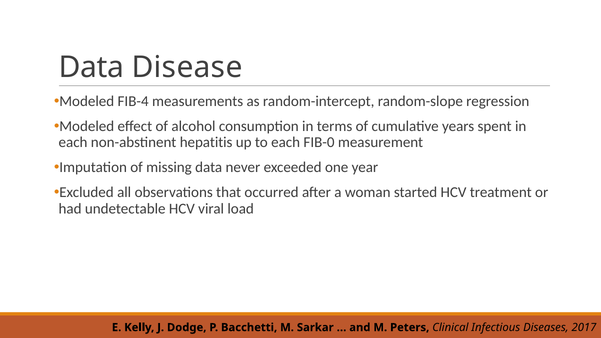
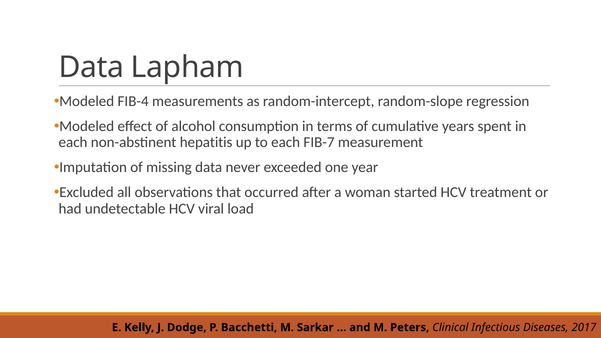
Disease: Disease -> Lapham
FIB-0: FIB-0 -> FIB-7
